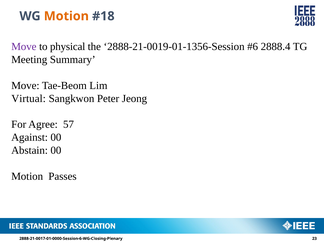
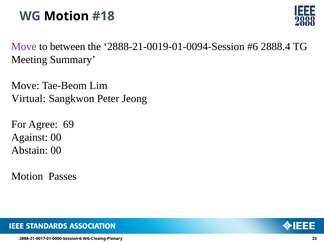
Motion at (66, 16) colour: orange -> black
physical: physical -> between
2888-21-0019-01-1356-Session: 2888-21-0019-01-1356-Session -> 2888-21-0019-01-0094-Session
57: 57 -> 69
